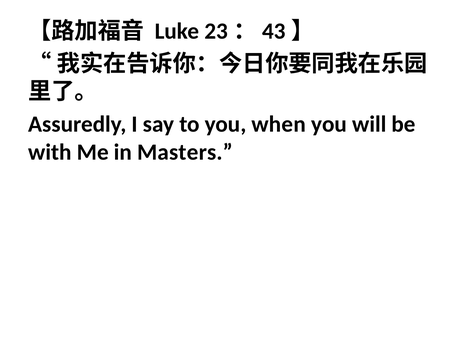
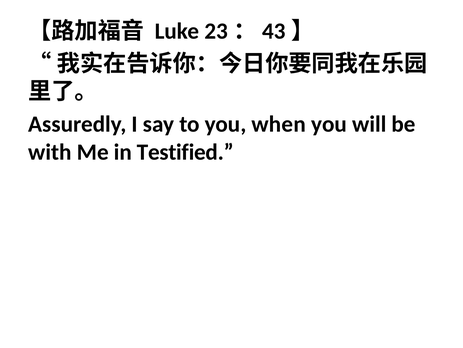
Masters: Masters -> Testified
